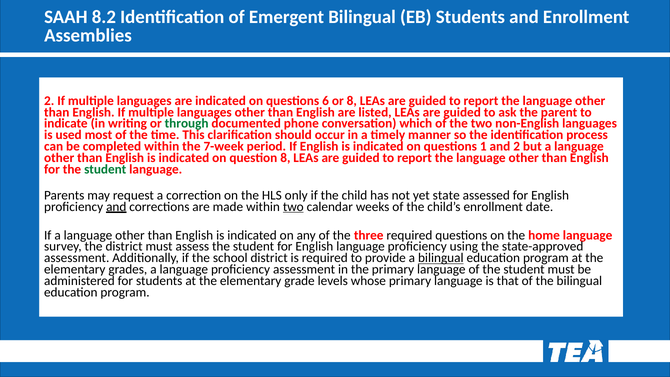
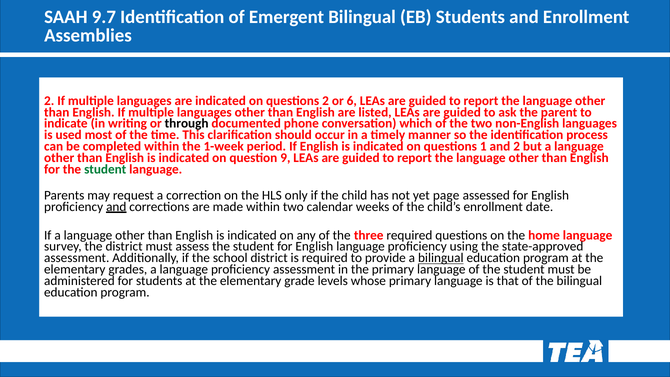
8.2: 8.2 -> 9.7
questions 6: 6 -> 2
or 8: 8 -> 6
through colour: green -> black
7-week: 7-week -> 1-week
question 8: 8 -> 9
state: state -> page
two at (293, 207) underline: present -> none
